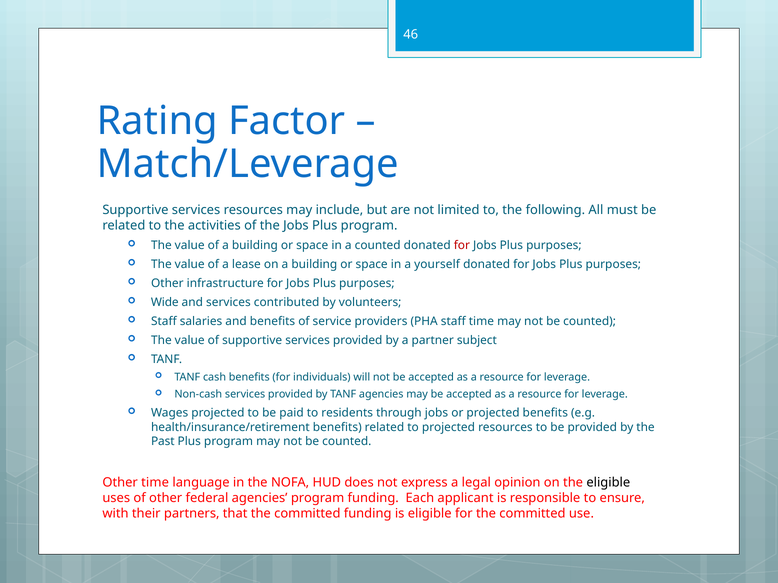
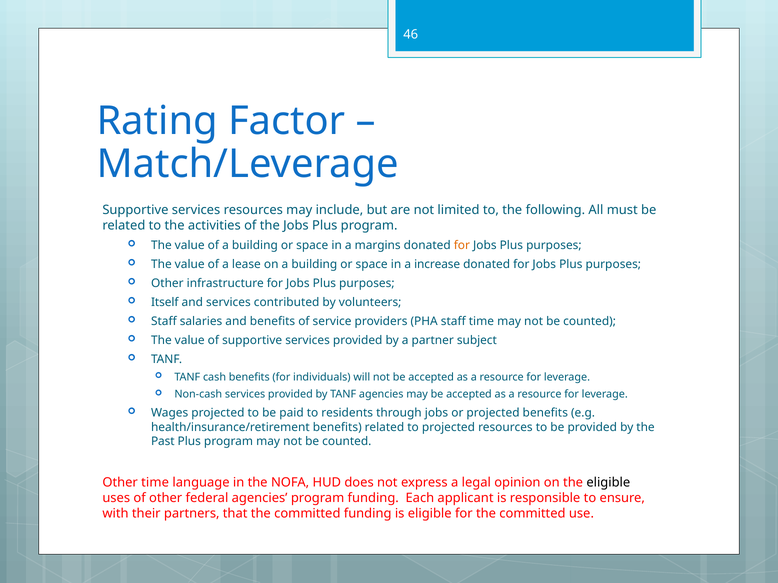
a counted: counted -> margins
for at (462, 245) colour: red -> orange
yourself: yourself -> increase
Wide: Wide -> Itself
